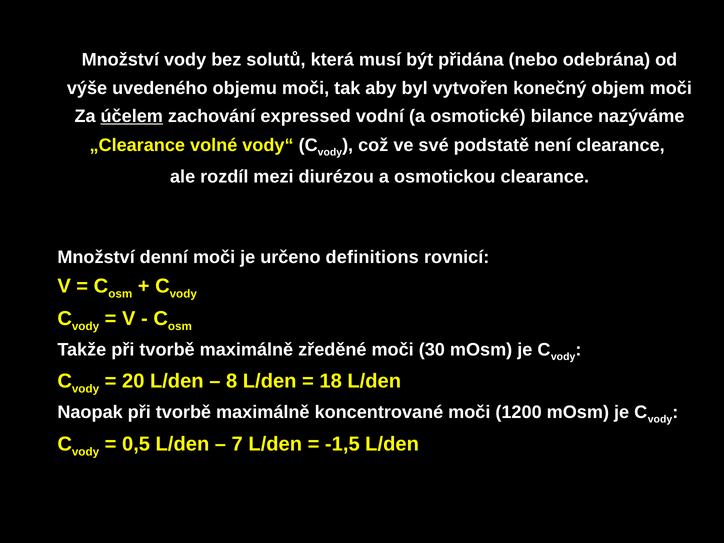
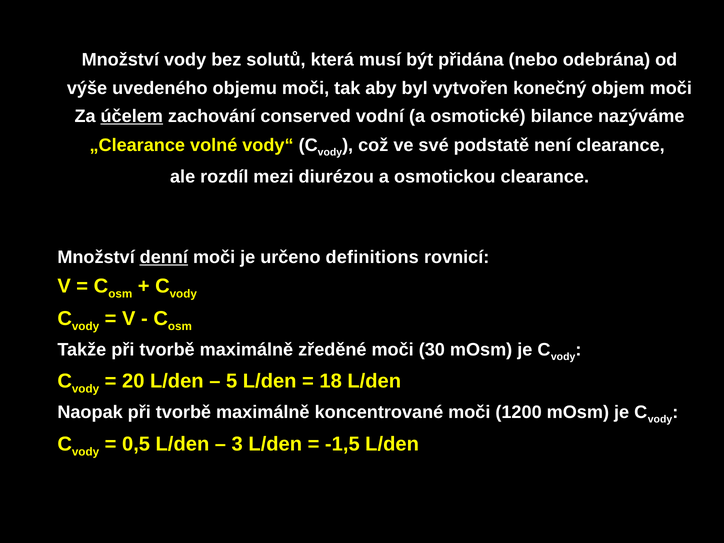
expressed: expressed -> conserved
denní underline: none -> present
8: 8 -> 5
7: 7 -> 3
